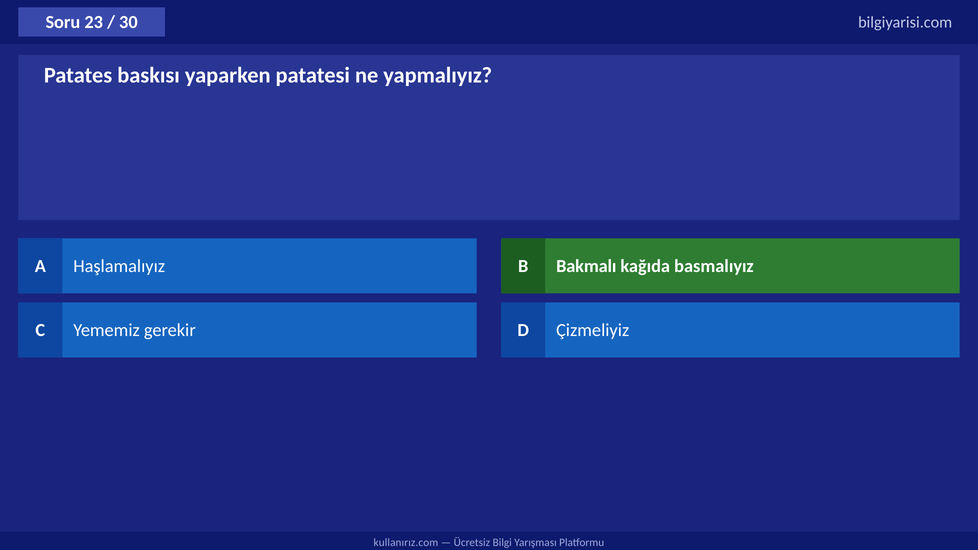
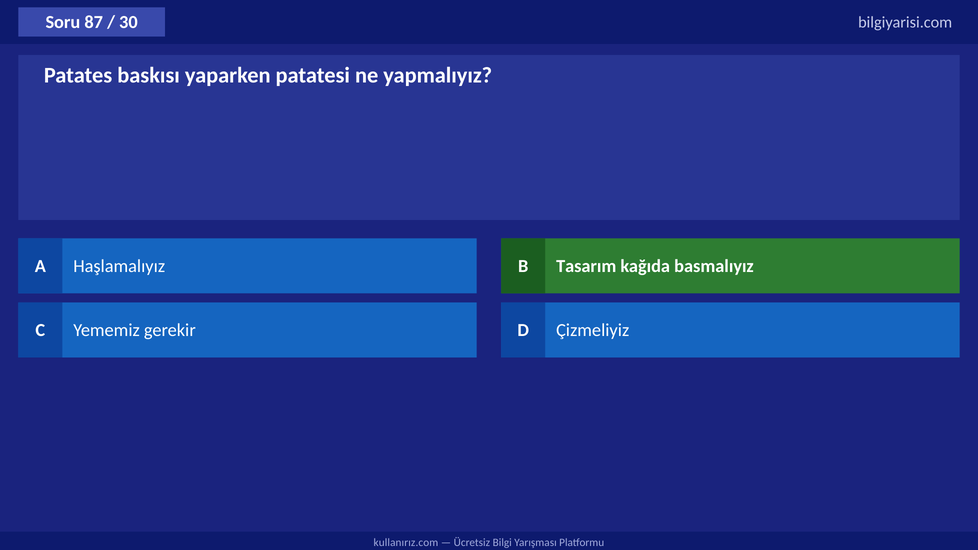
23: 23 -> 87
Bakmalı: Bakmalı -> Tasarım
